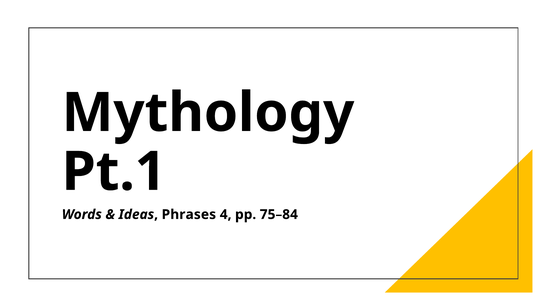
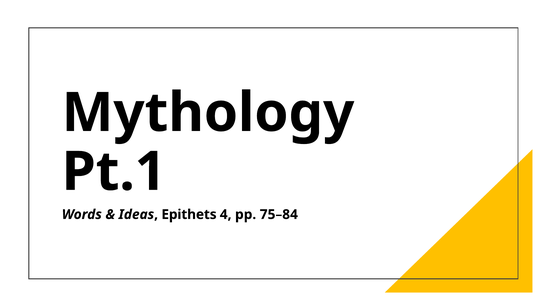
Phrases: Phrases -> Epithets
